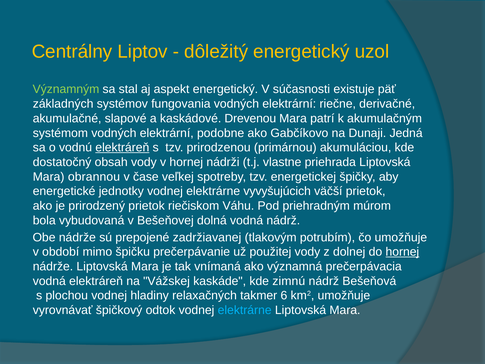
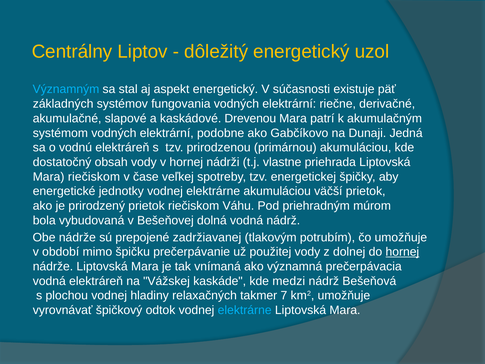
Významným colour: light green -> light blue
elektráreň at (122, 147) underline: present -> none
Mara obrannou: obrannou -> riečiskom
elektrárne vyvyšujúcich: vyvyšujúcich -> akumuláciou
zimnú: zimnú -> medzi
6: 6 -> 7
